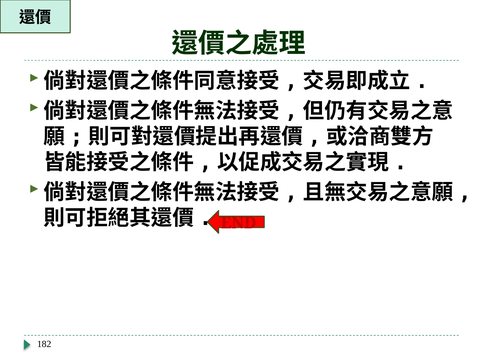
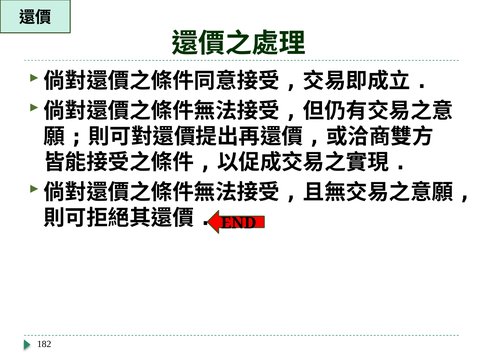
END colour: red -> black
